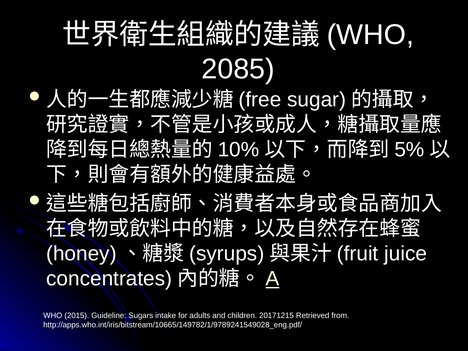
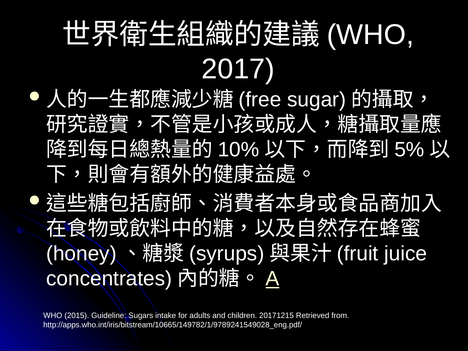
2085: 2085 -> 2017
